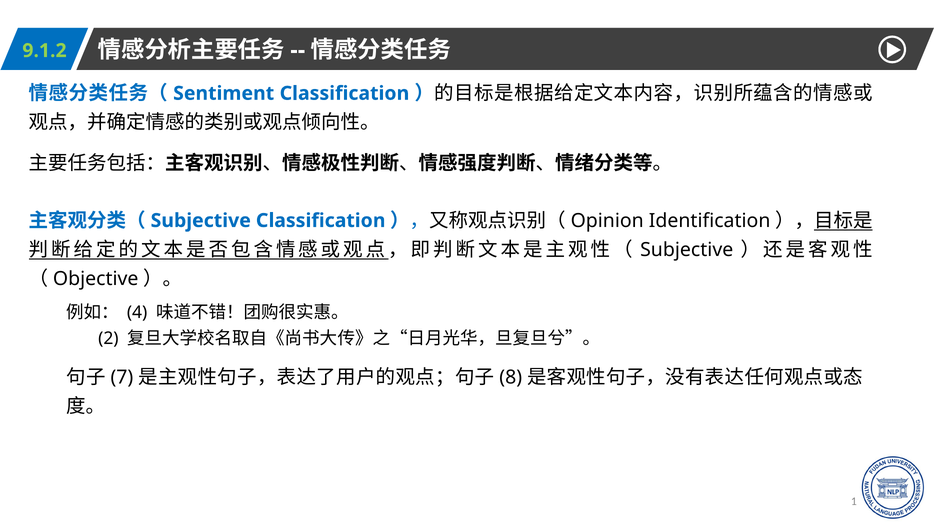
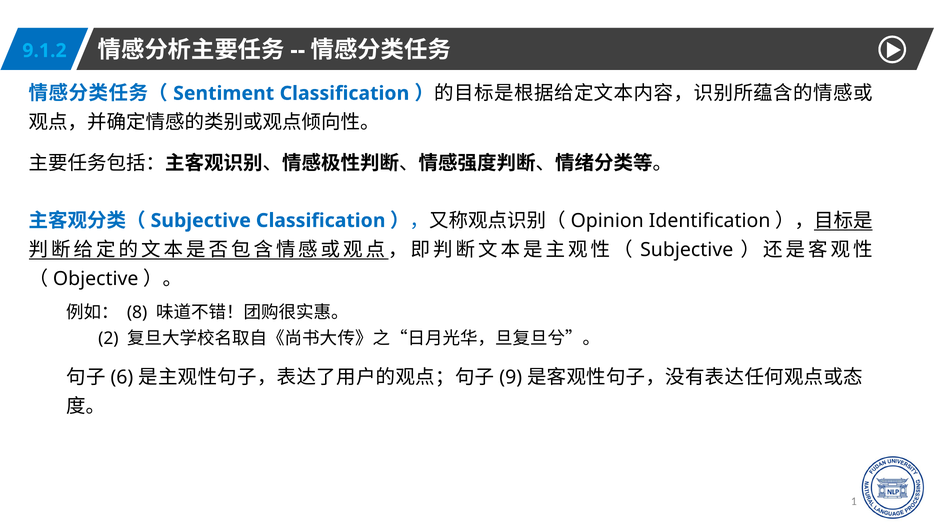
9.1.2 colour: light green -> light blue
4: 4 -> 8
7: 7 -> 6
8: 8 -> 9
